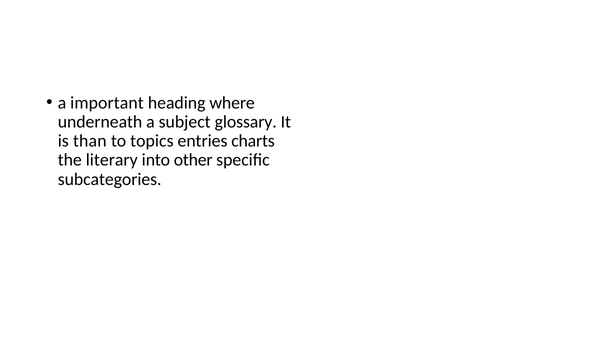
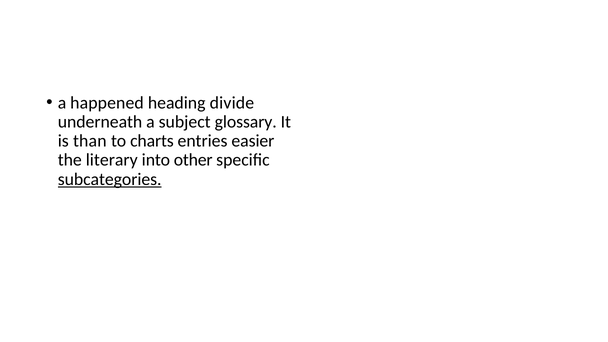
important: important -> happened
where: where -> divide
topics: topics -> charts
charts: charts -> easier
subcategories underline: none -> present
